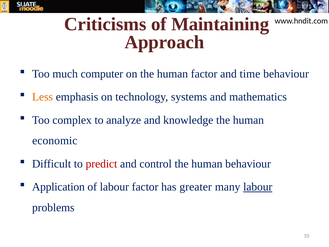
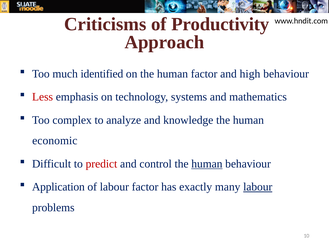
Maintaining: Maintaining -> Productivity
computer: computer -> identified
time: time -> high
Less colour: orange -> red
human at (207, 164) underline: none -> present
greater: greater -> exactly
